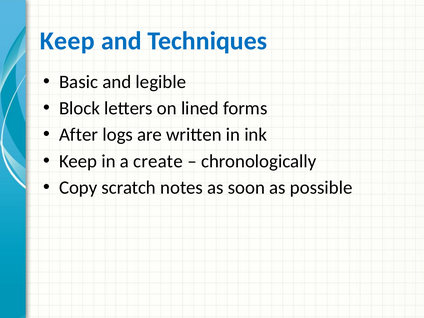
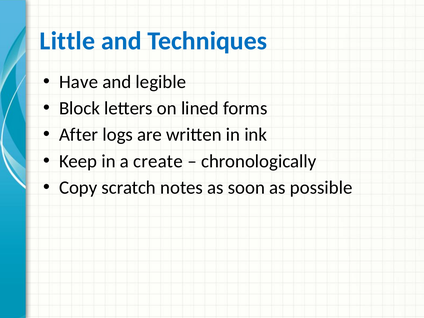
Keep at (67, 41): Keep -> Little
Basic: Basic -> Have
